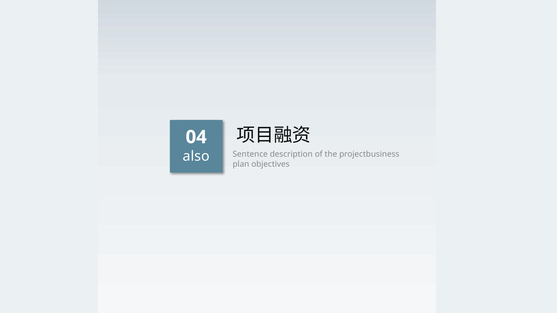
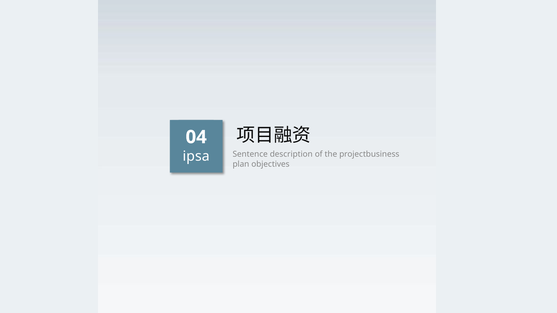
also: also -> ipsa
